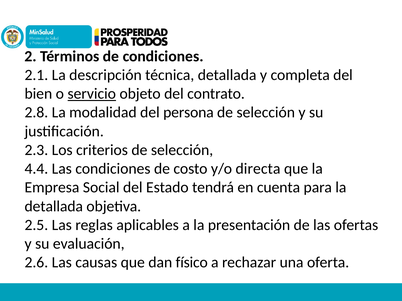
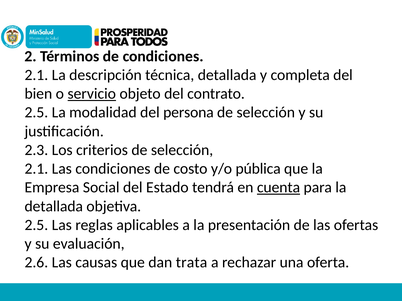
2.8 at (36, 113): 2.8 -> 2.5
4.4 at (36, 169): 4.4 -> 2.1
directa: directa -> pública
cuenta underline: none -> present
físico: físico -> trata
